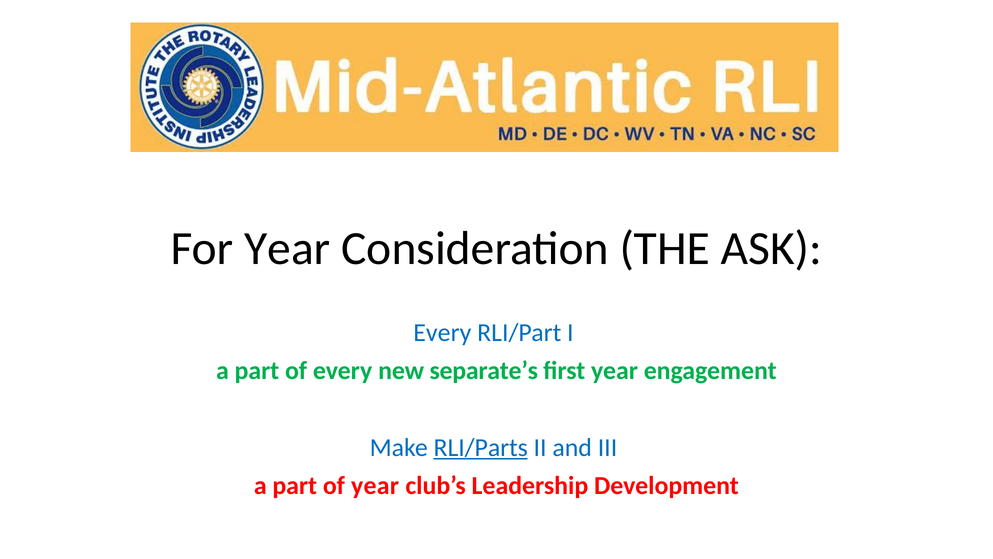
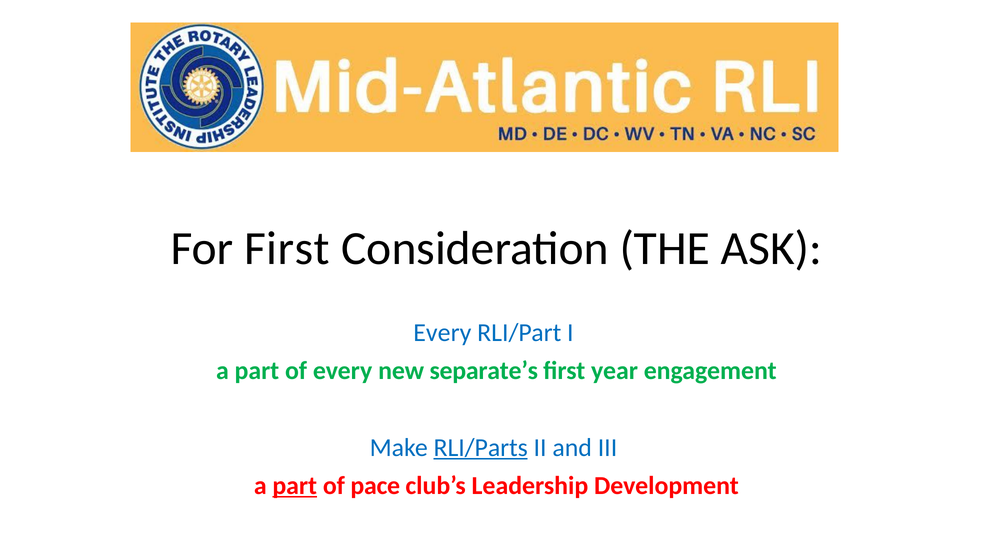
For Year: Year -> First
part at (295, 485) underline: none -> present
of year: year -> pace
